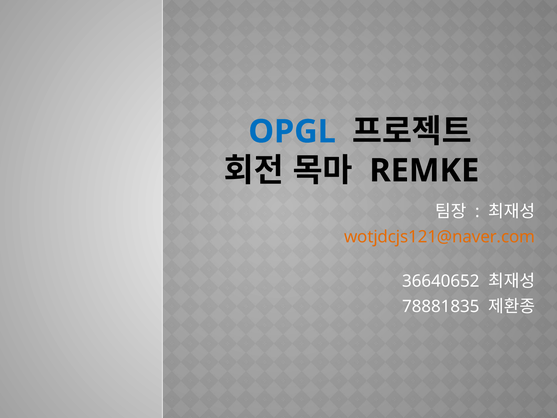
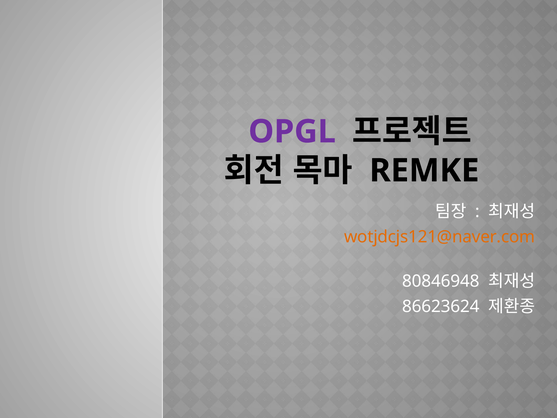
OPGL colour: blue -> purple
36640652: 36640652 -> 80846948
78881835: 78881835 -> 86623624
